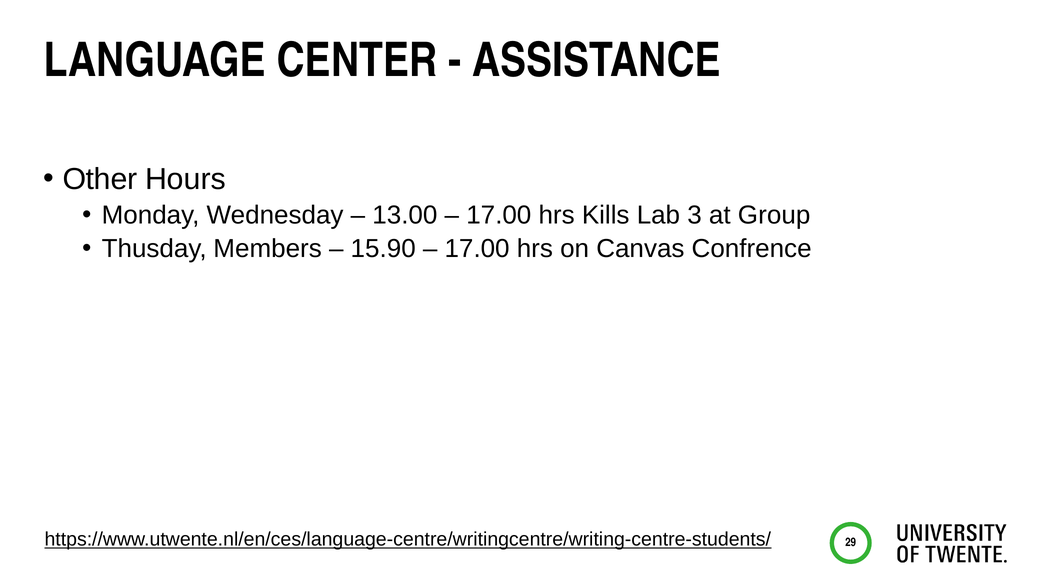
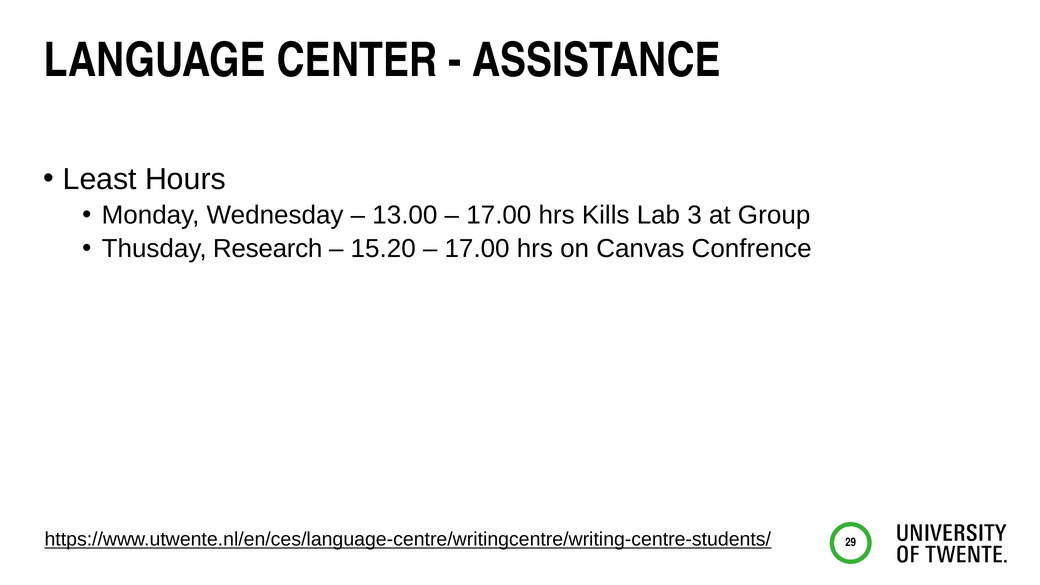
Other: Other -> Least
Members: Members -> Research
15.90: 15.90 -> 15.20
